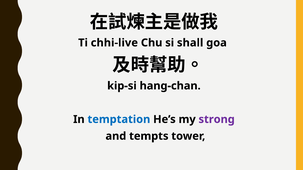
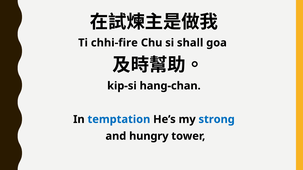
chhi-live: chhi-live -> chhi-fire
strong colour: purple -> blue
tempts: tempts -> hungry
